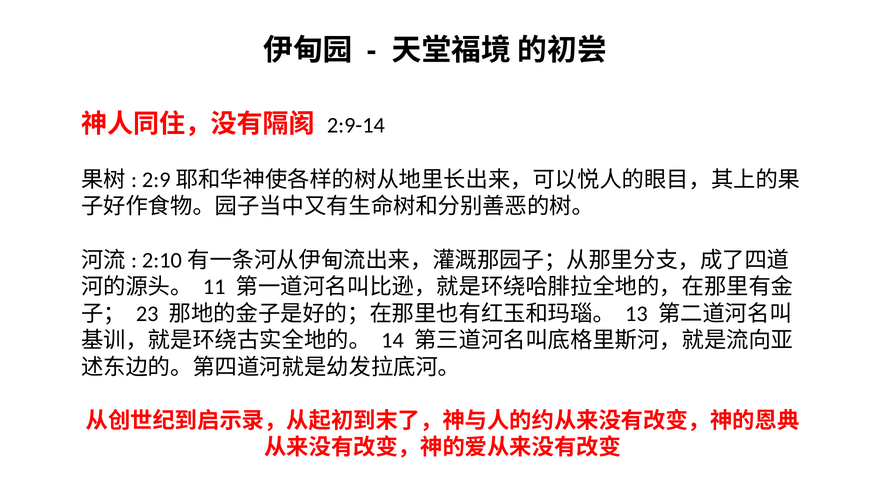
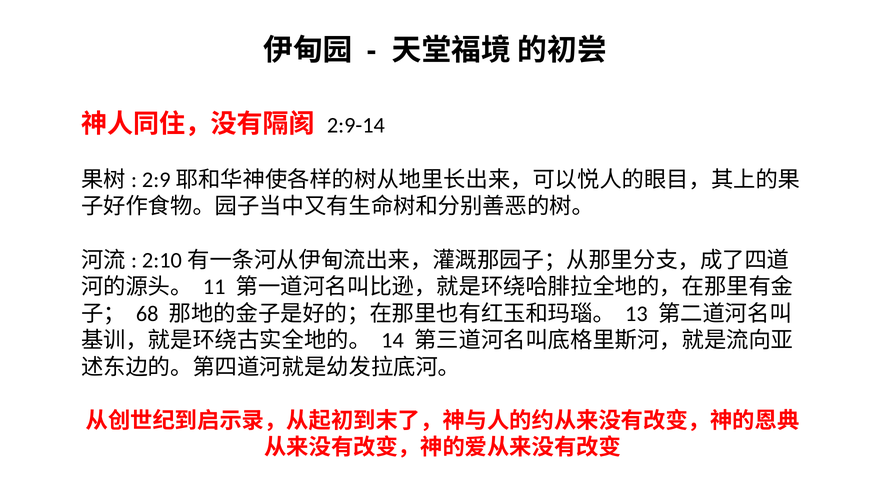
23: 23 -> 68
